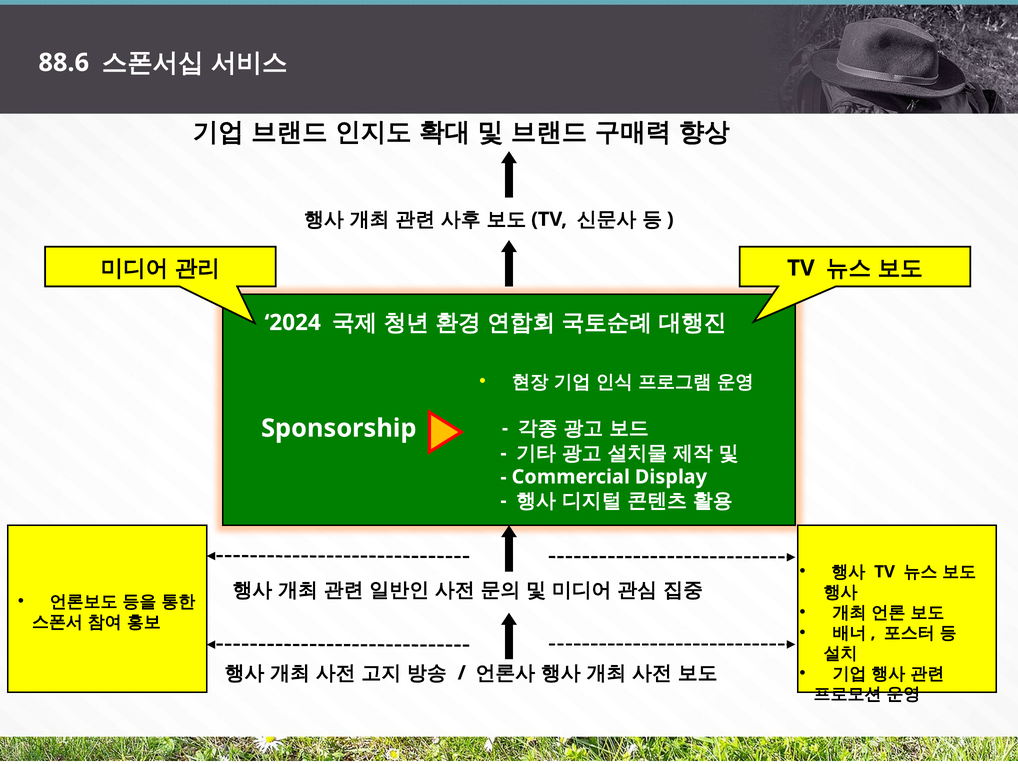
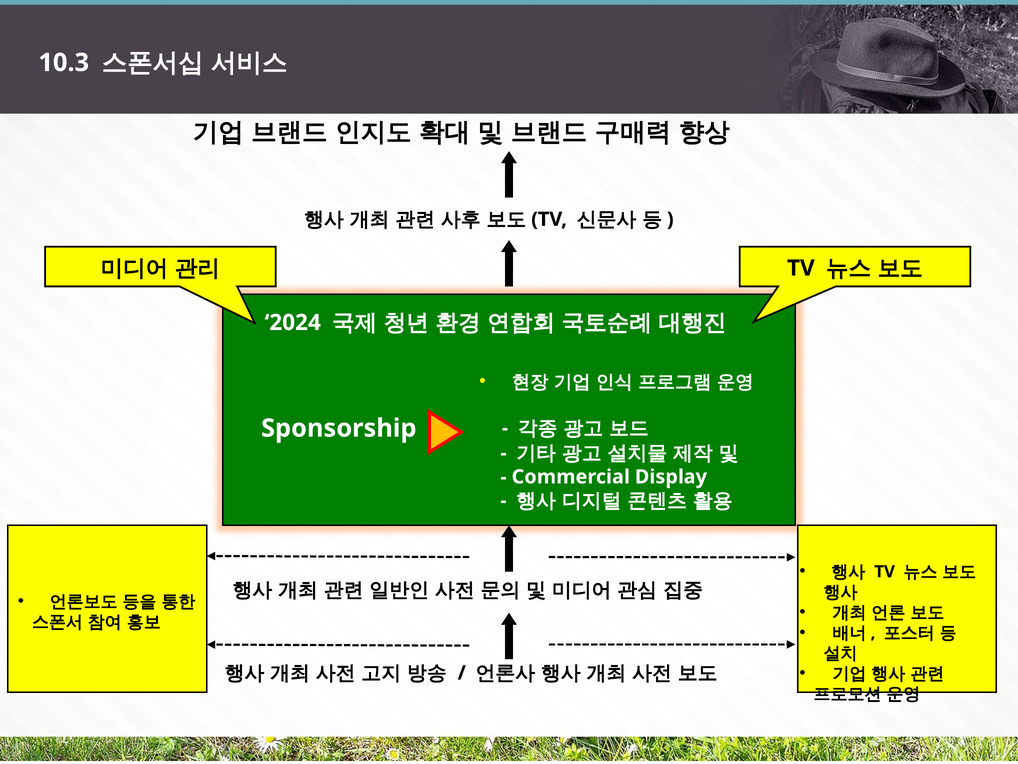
88.6: 88.6 -> 10.3
